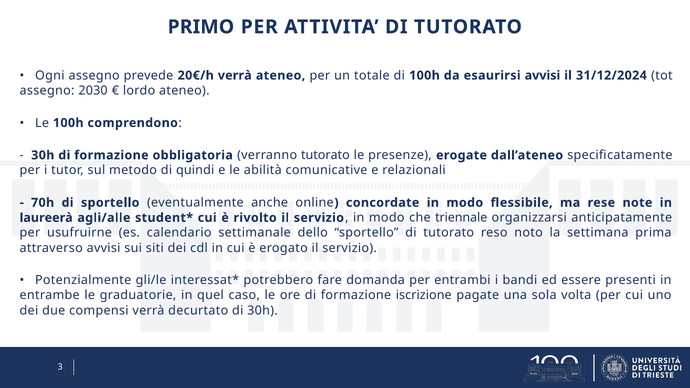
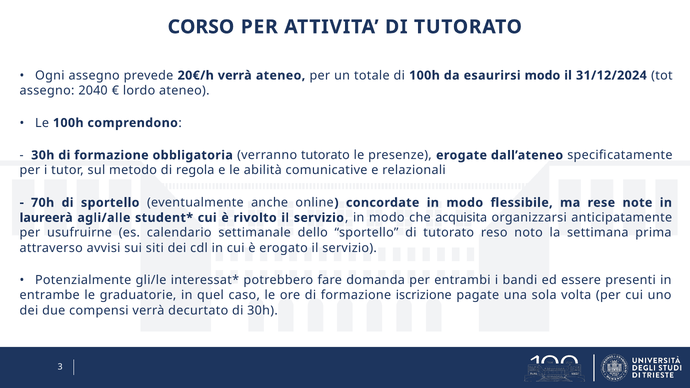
PRIMO: PRIMO -> CORSO
esaurirsi avvisi: avvisi -> modo
2030: 2030 -> 2040
quindi: quindi -> regola
triennale: triennale -> acquisita
